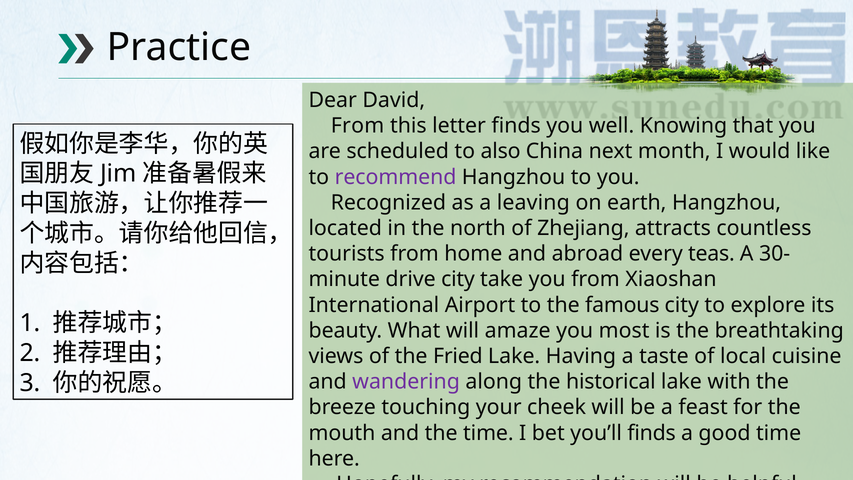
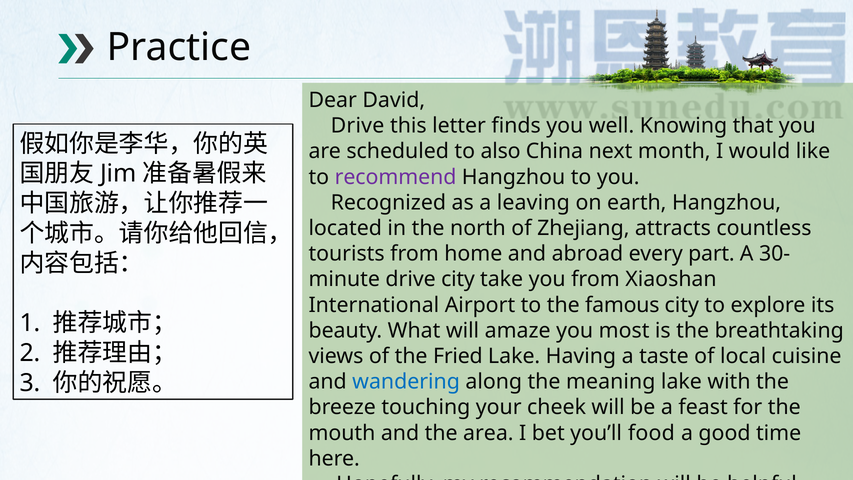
From at (358, 126): From -> Drive
teas: teas -> part
wandering colour: purple -> blue
historical: historical -> meaning
the time: time -> area
you’ll finds: finds -> food
